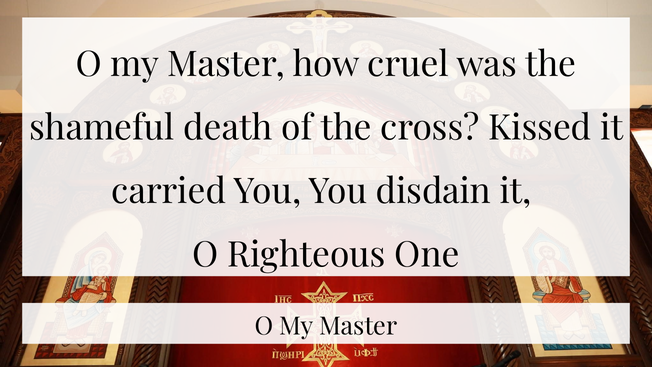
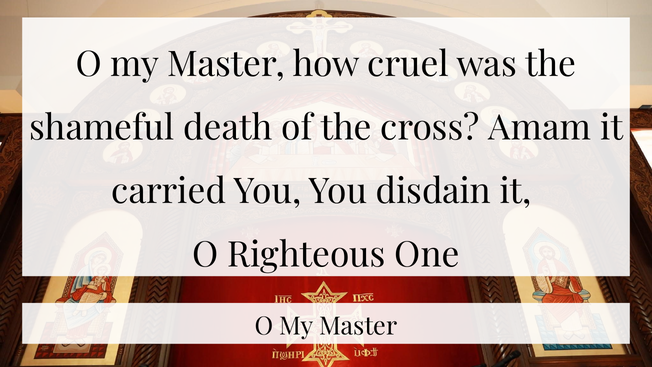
Kissed: Kissed -> Amam
